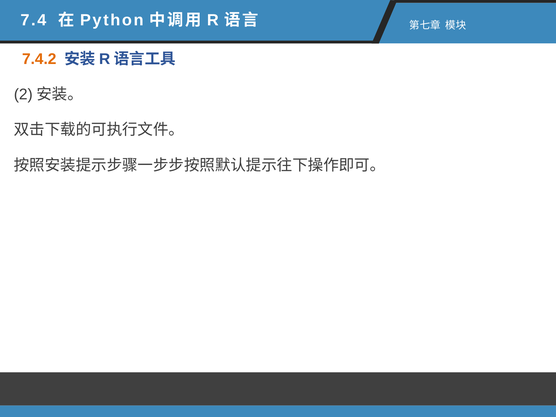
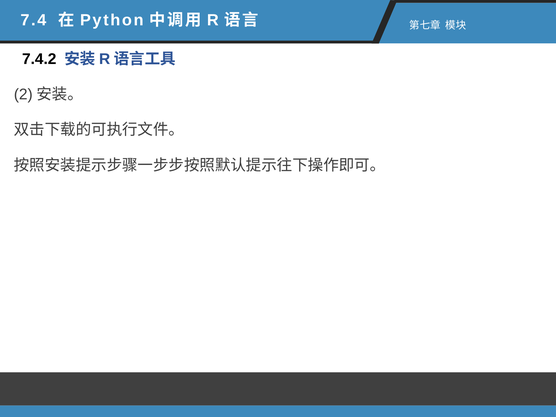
7.4.2 colour: orange -> black
